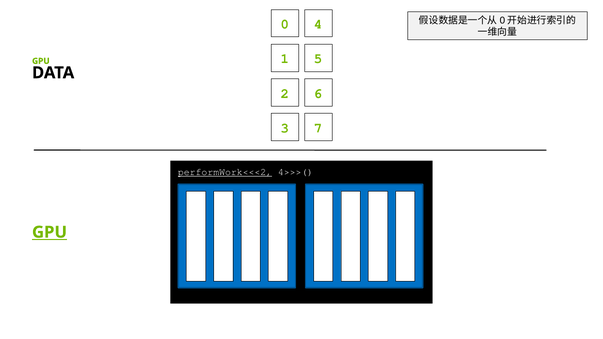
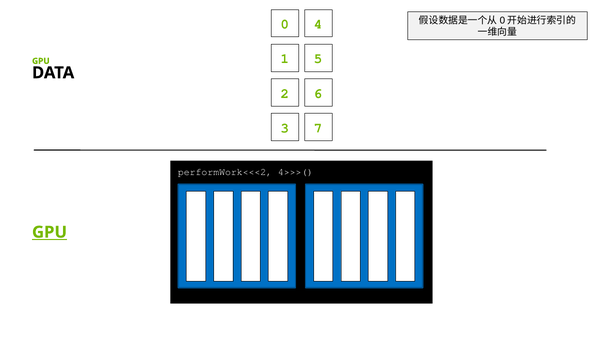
performWork<<<2 underline: present -> none
